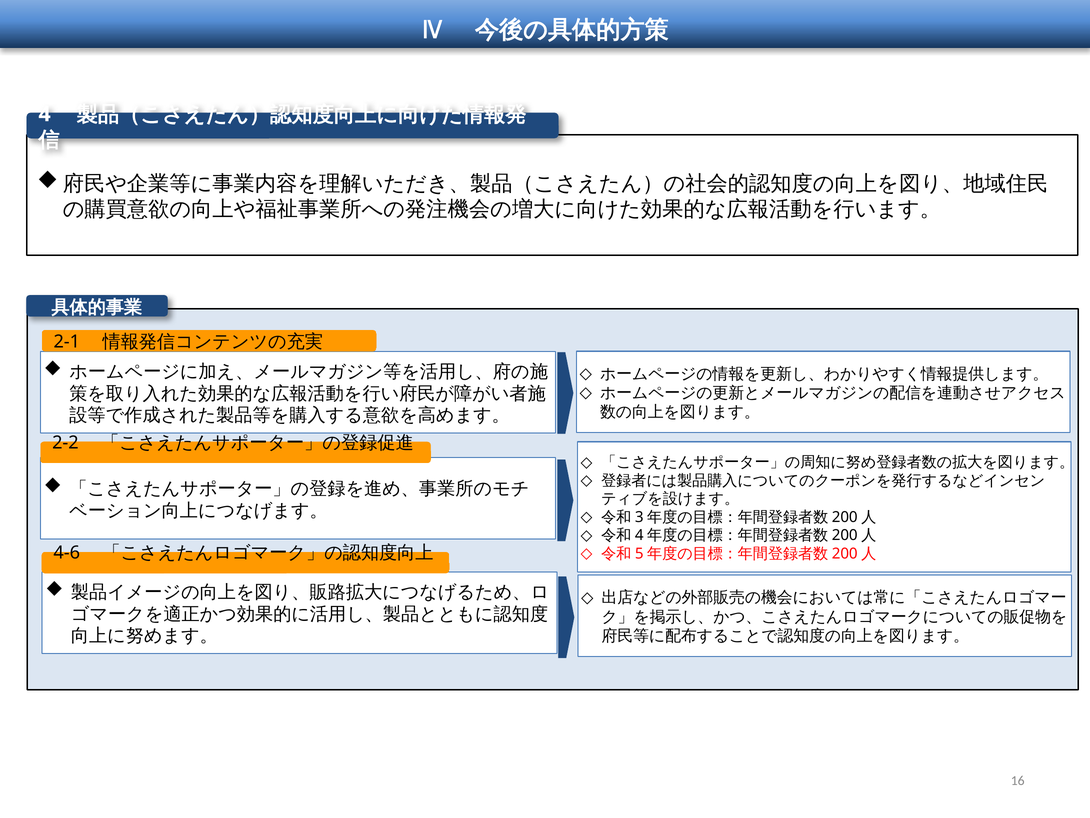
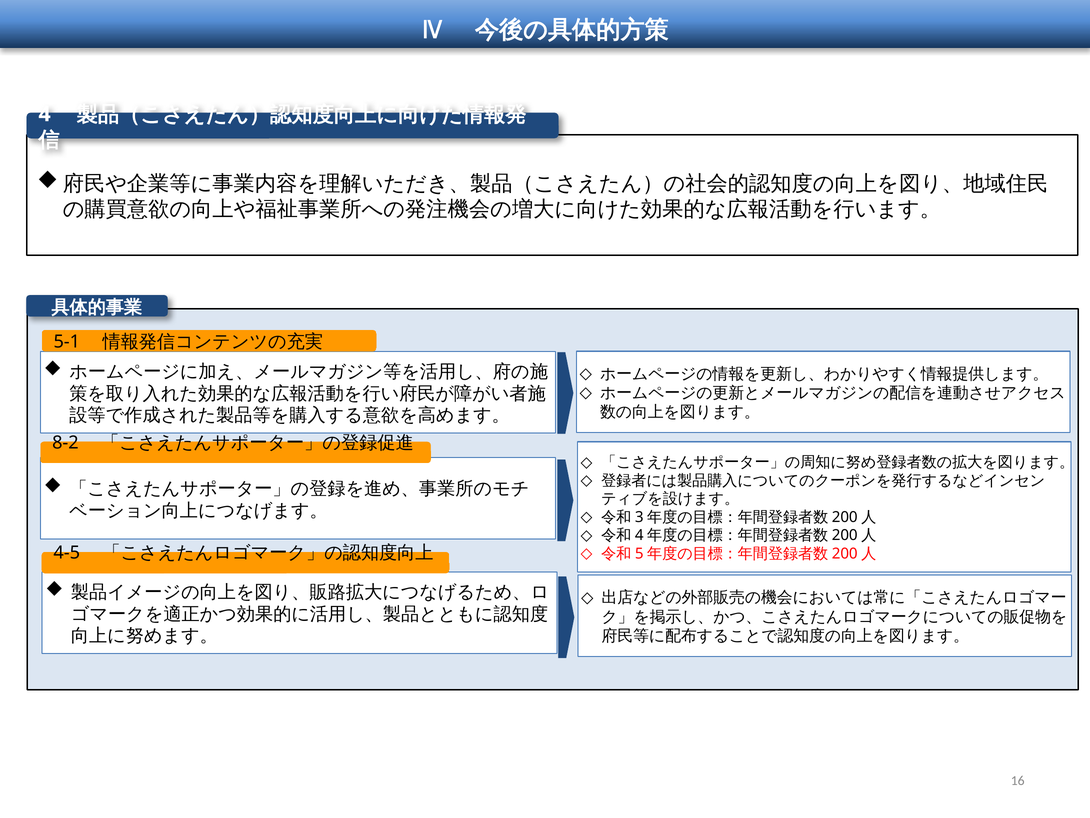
2-1: 2-1 -> 5-1
2-2: 2-2 -> 8-2
4-6: 4-6 -> 4-5
